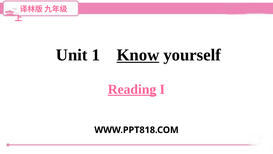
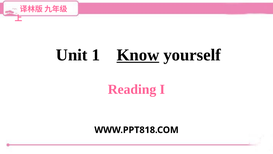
Reading underline: present -> none
